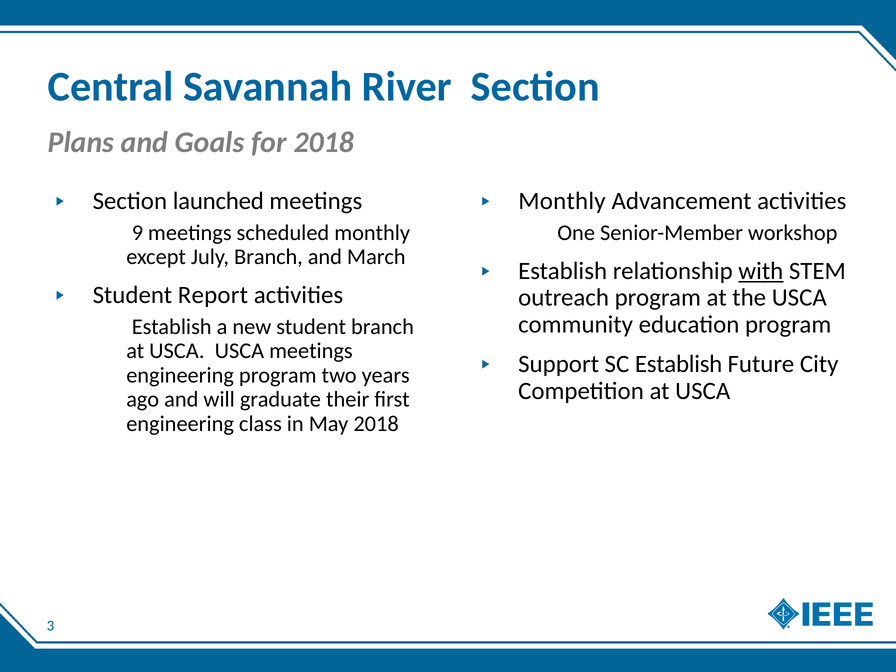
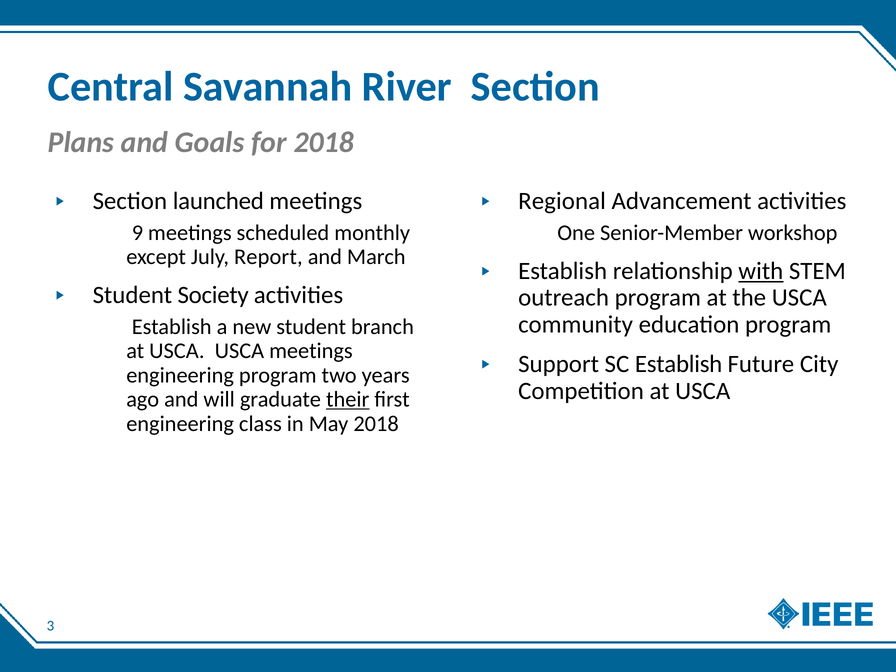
Monthly at (562, 201): Monthly -> Regional
July Branch: Branch -> Report
Report: Report -> Society
their underline: none -> present
